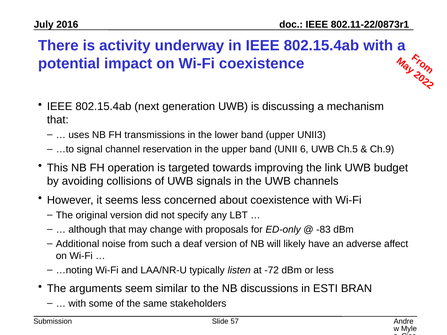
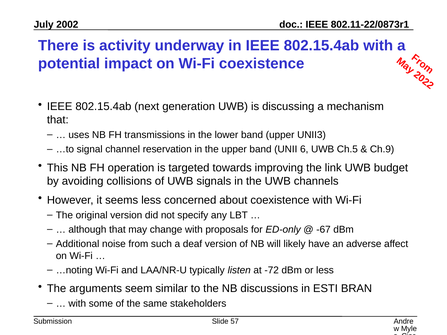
2016: 2016 -> 2002
-83: -83 -> -67
